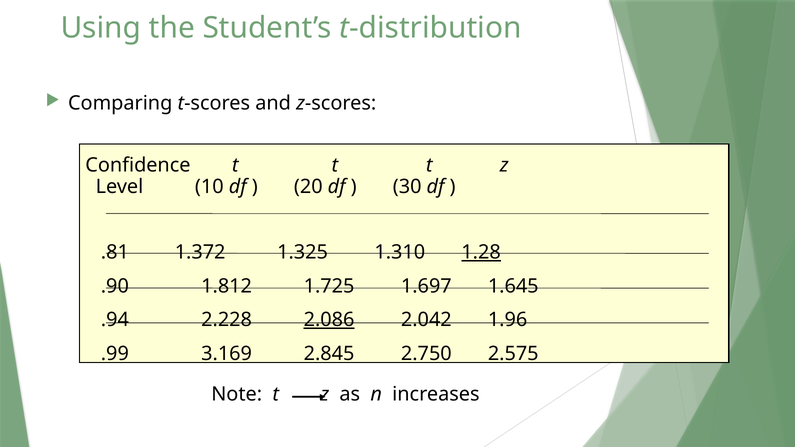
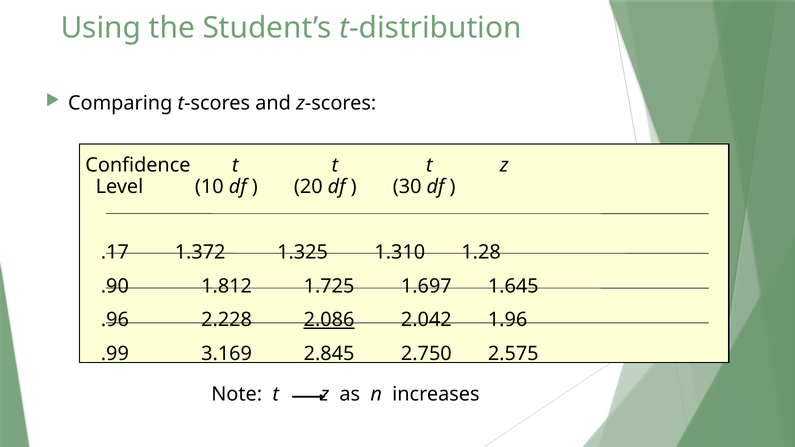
.81: .81 -> .17
1.28 underline: present -> none
.94: .94 -> .96
